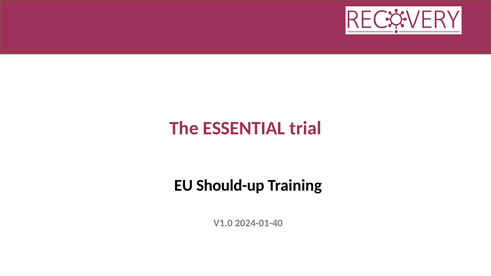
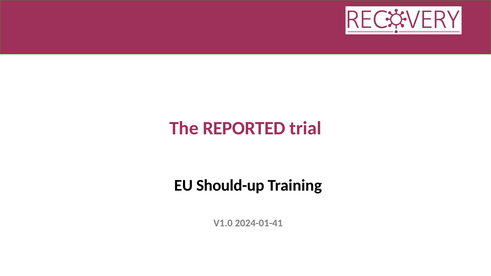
ESSENTIAL: ESSENTIAL -> REPORTED
2024-01-40: 2024-01-40 -> 2024-01-41
